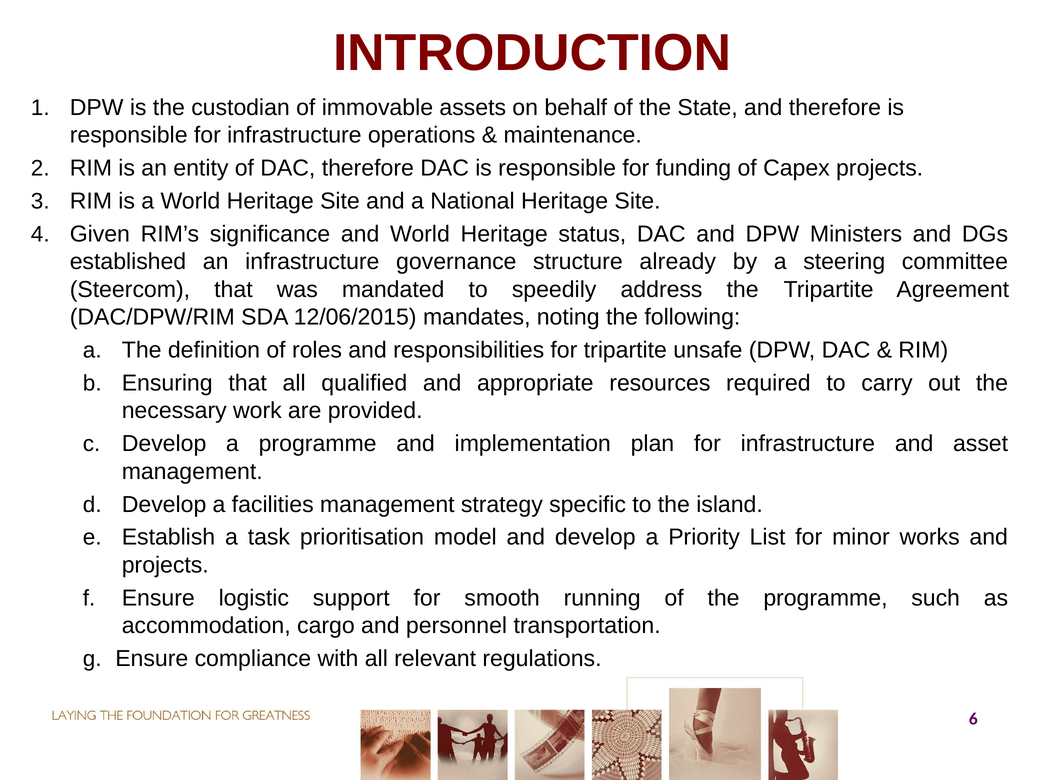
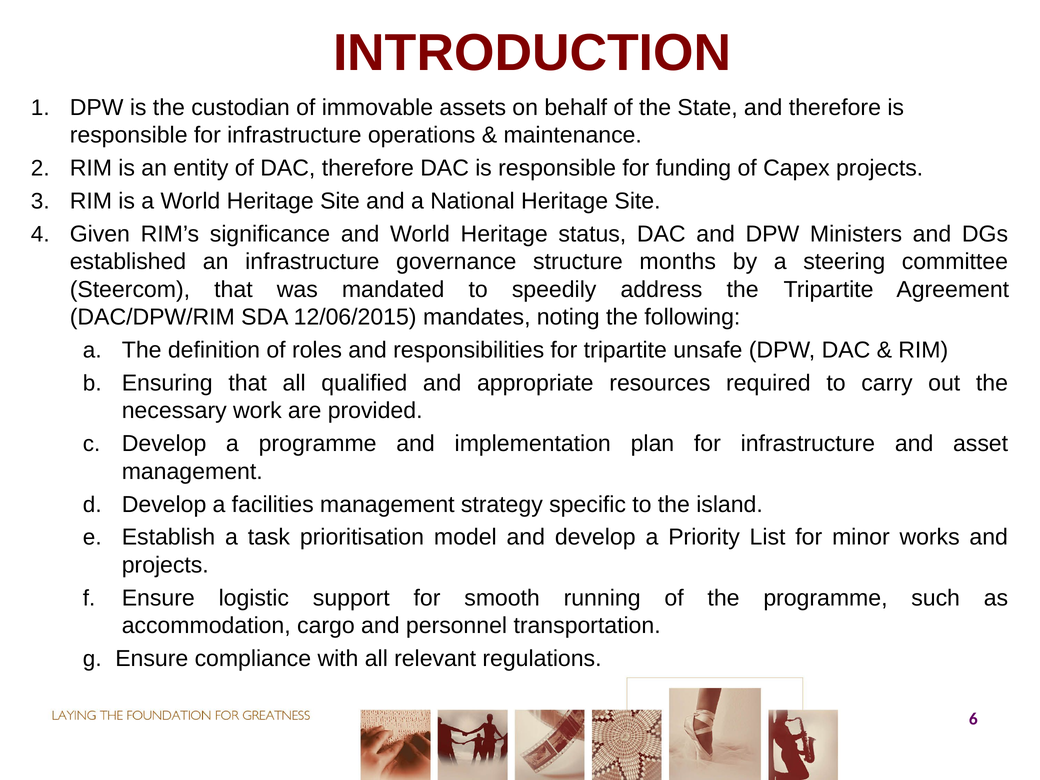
already: already -> months
